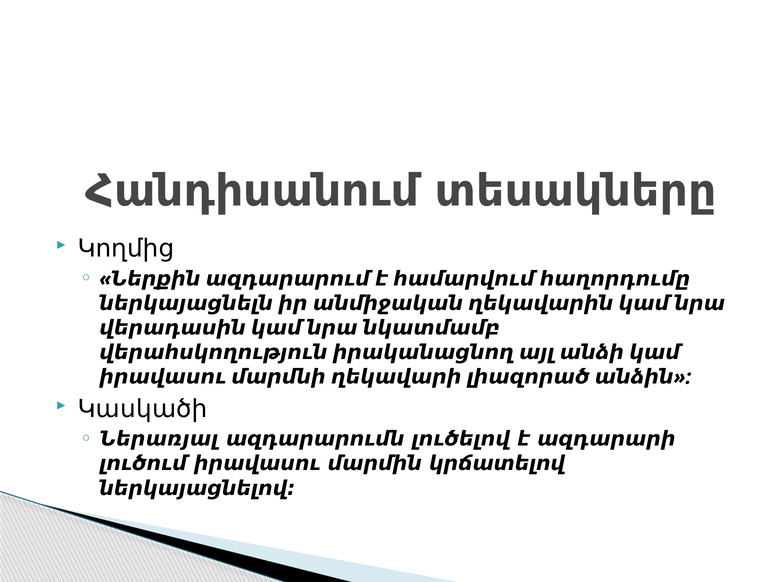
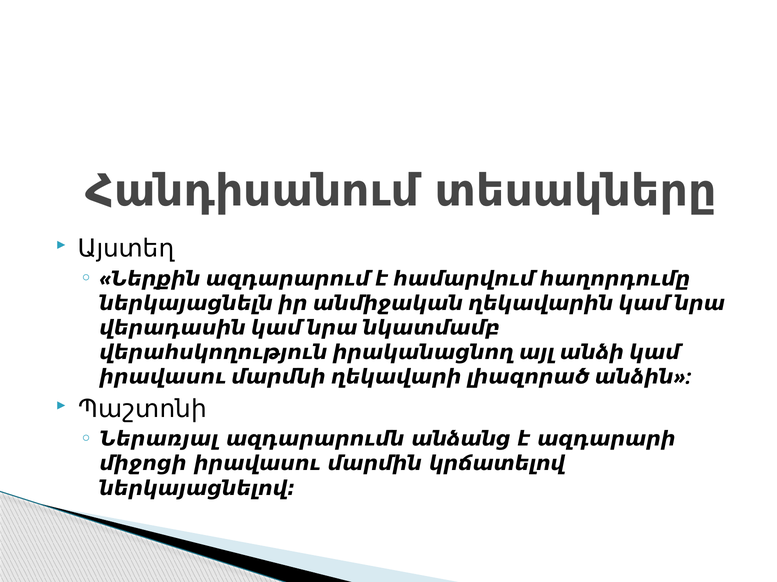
Կողմից: Կողմից -> Այստեղ
Կասկածի: Կասկածի -> Պաշտոնի
լուծելով: լուծելով -> անձանց
լուծում: լուծում -> միջոցի
